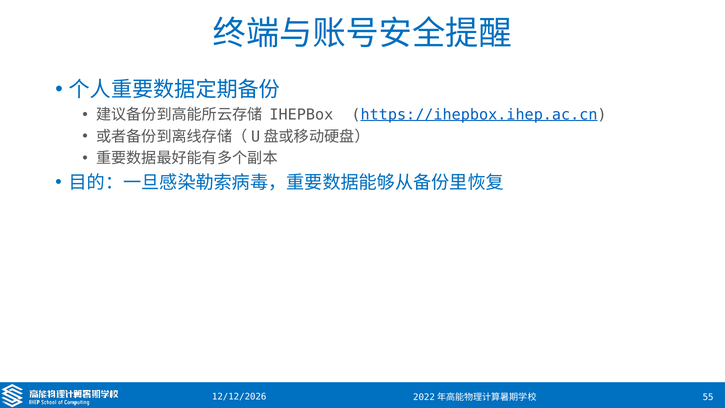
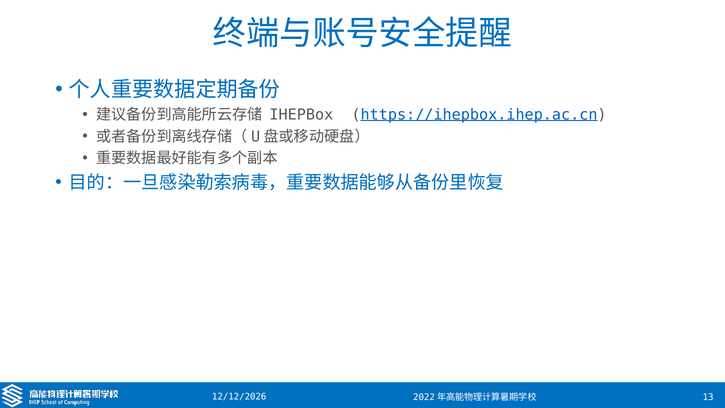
55: 55 -> 13
